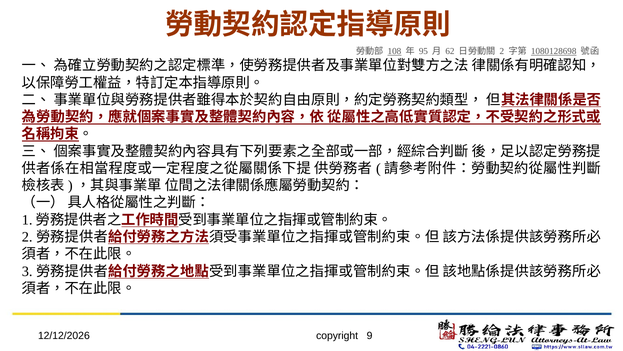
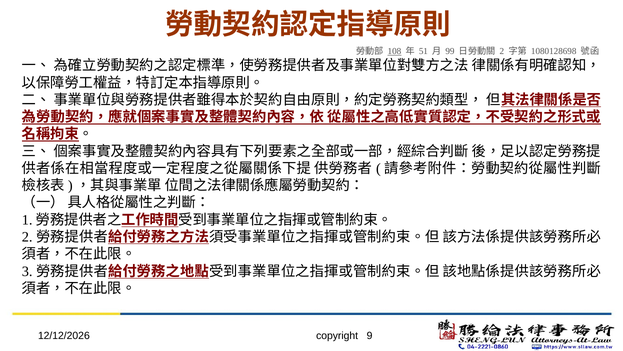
95: 95 -> 51
62: 62 -> 99
1080128698 underline: present -> none
